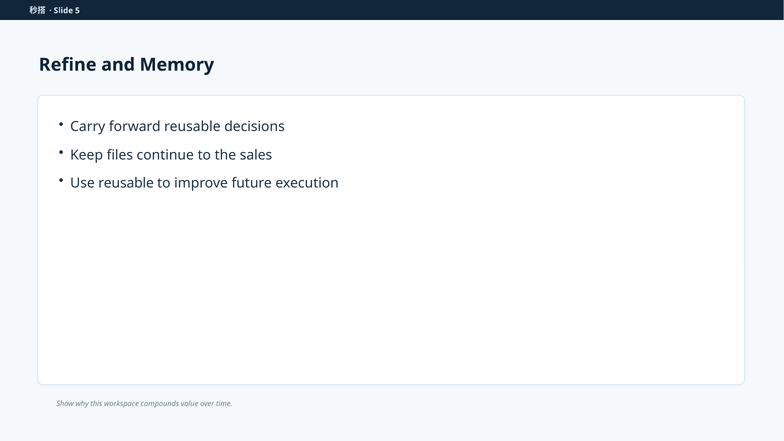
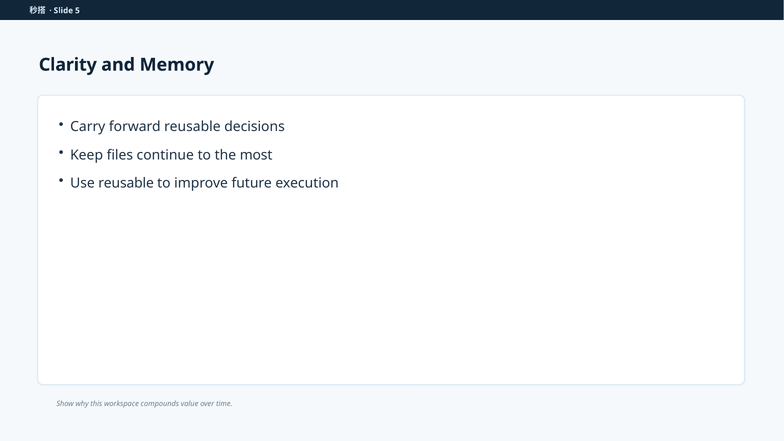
Refine: Refine -> Clarity
sales: sales -> most
